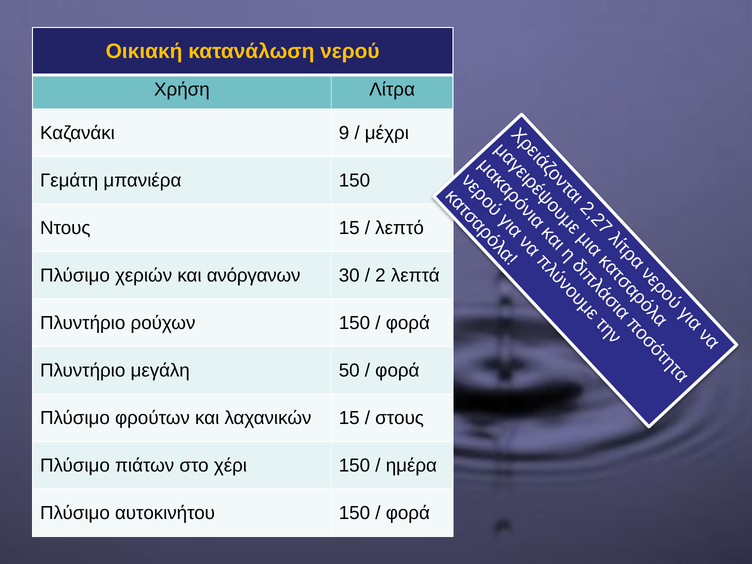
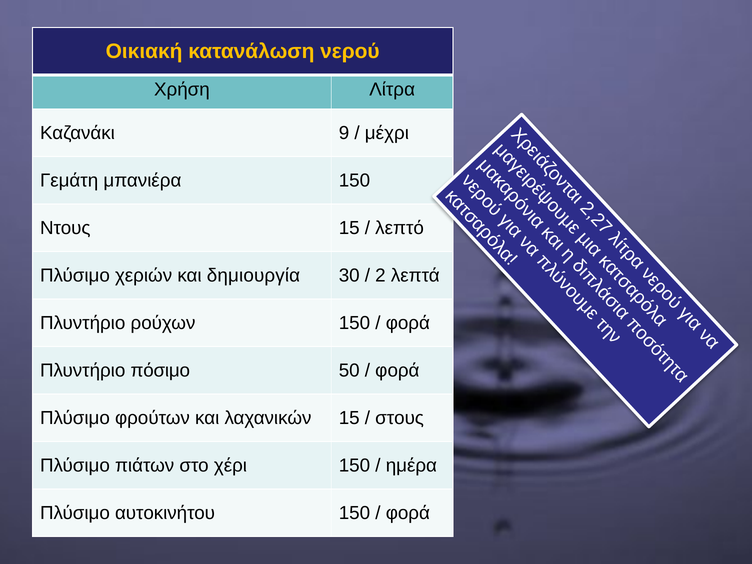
ανόργανων: ανόργανων -> δημιουργία
μεγάλη: μεγάλη -> πόσιμο
